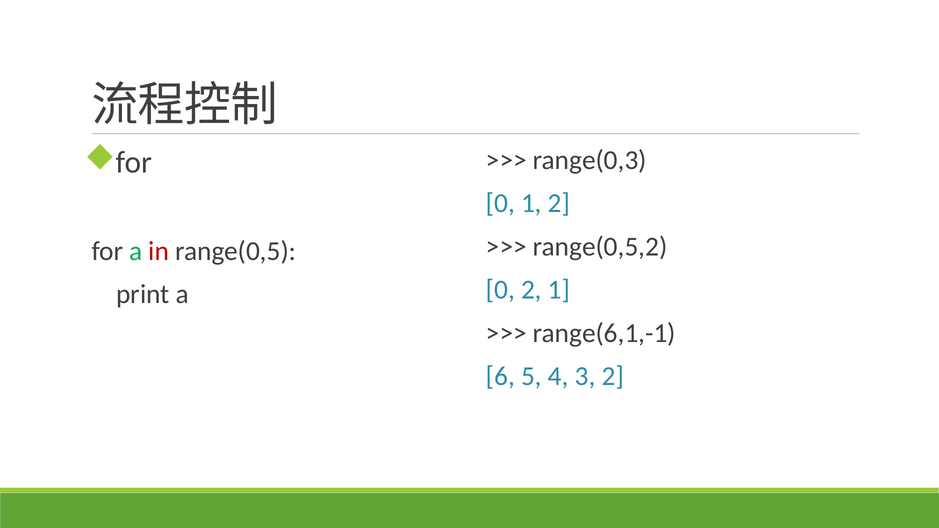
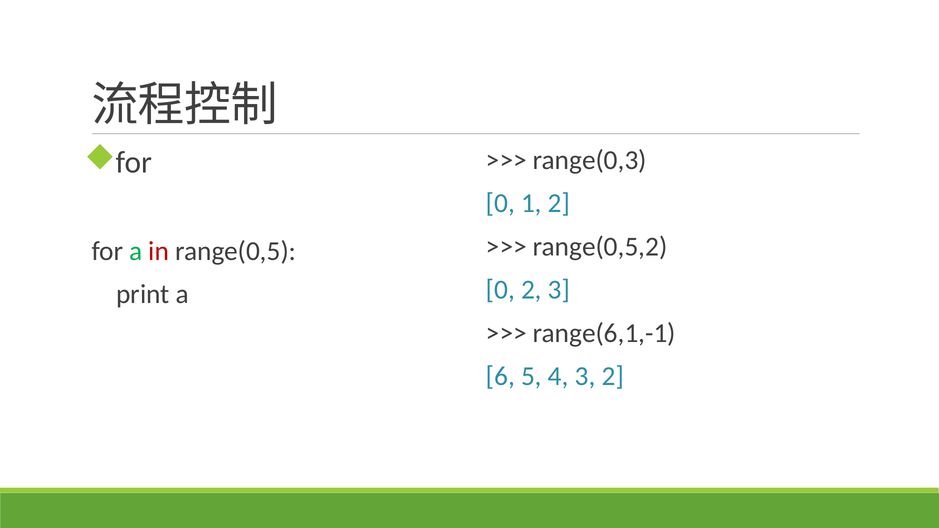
2 1: 1 -> 3
